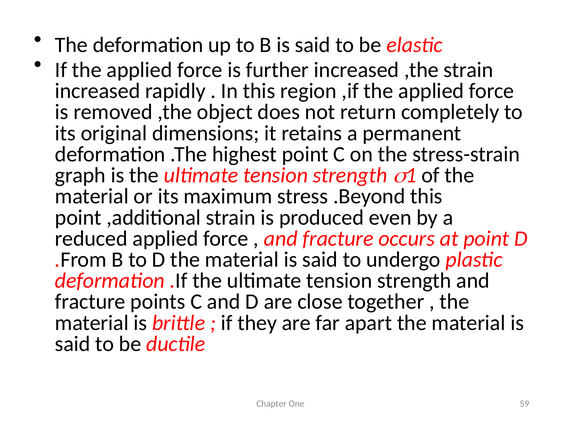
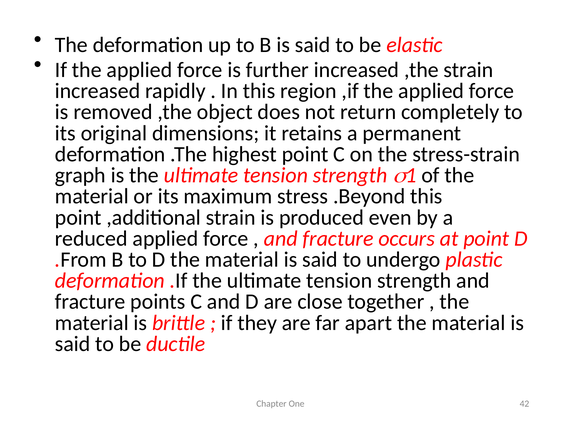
59: 59 -> 42
